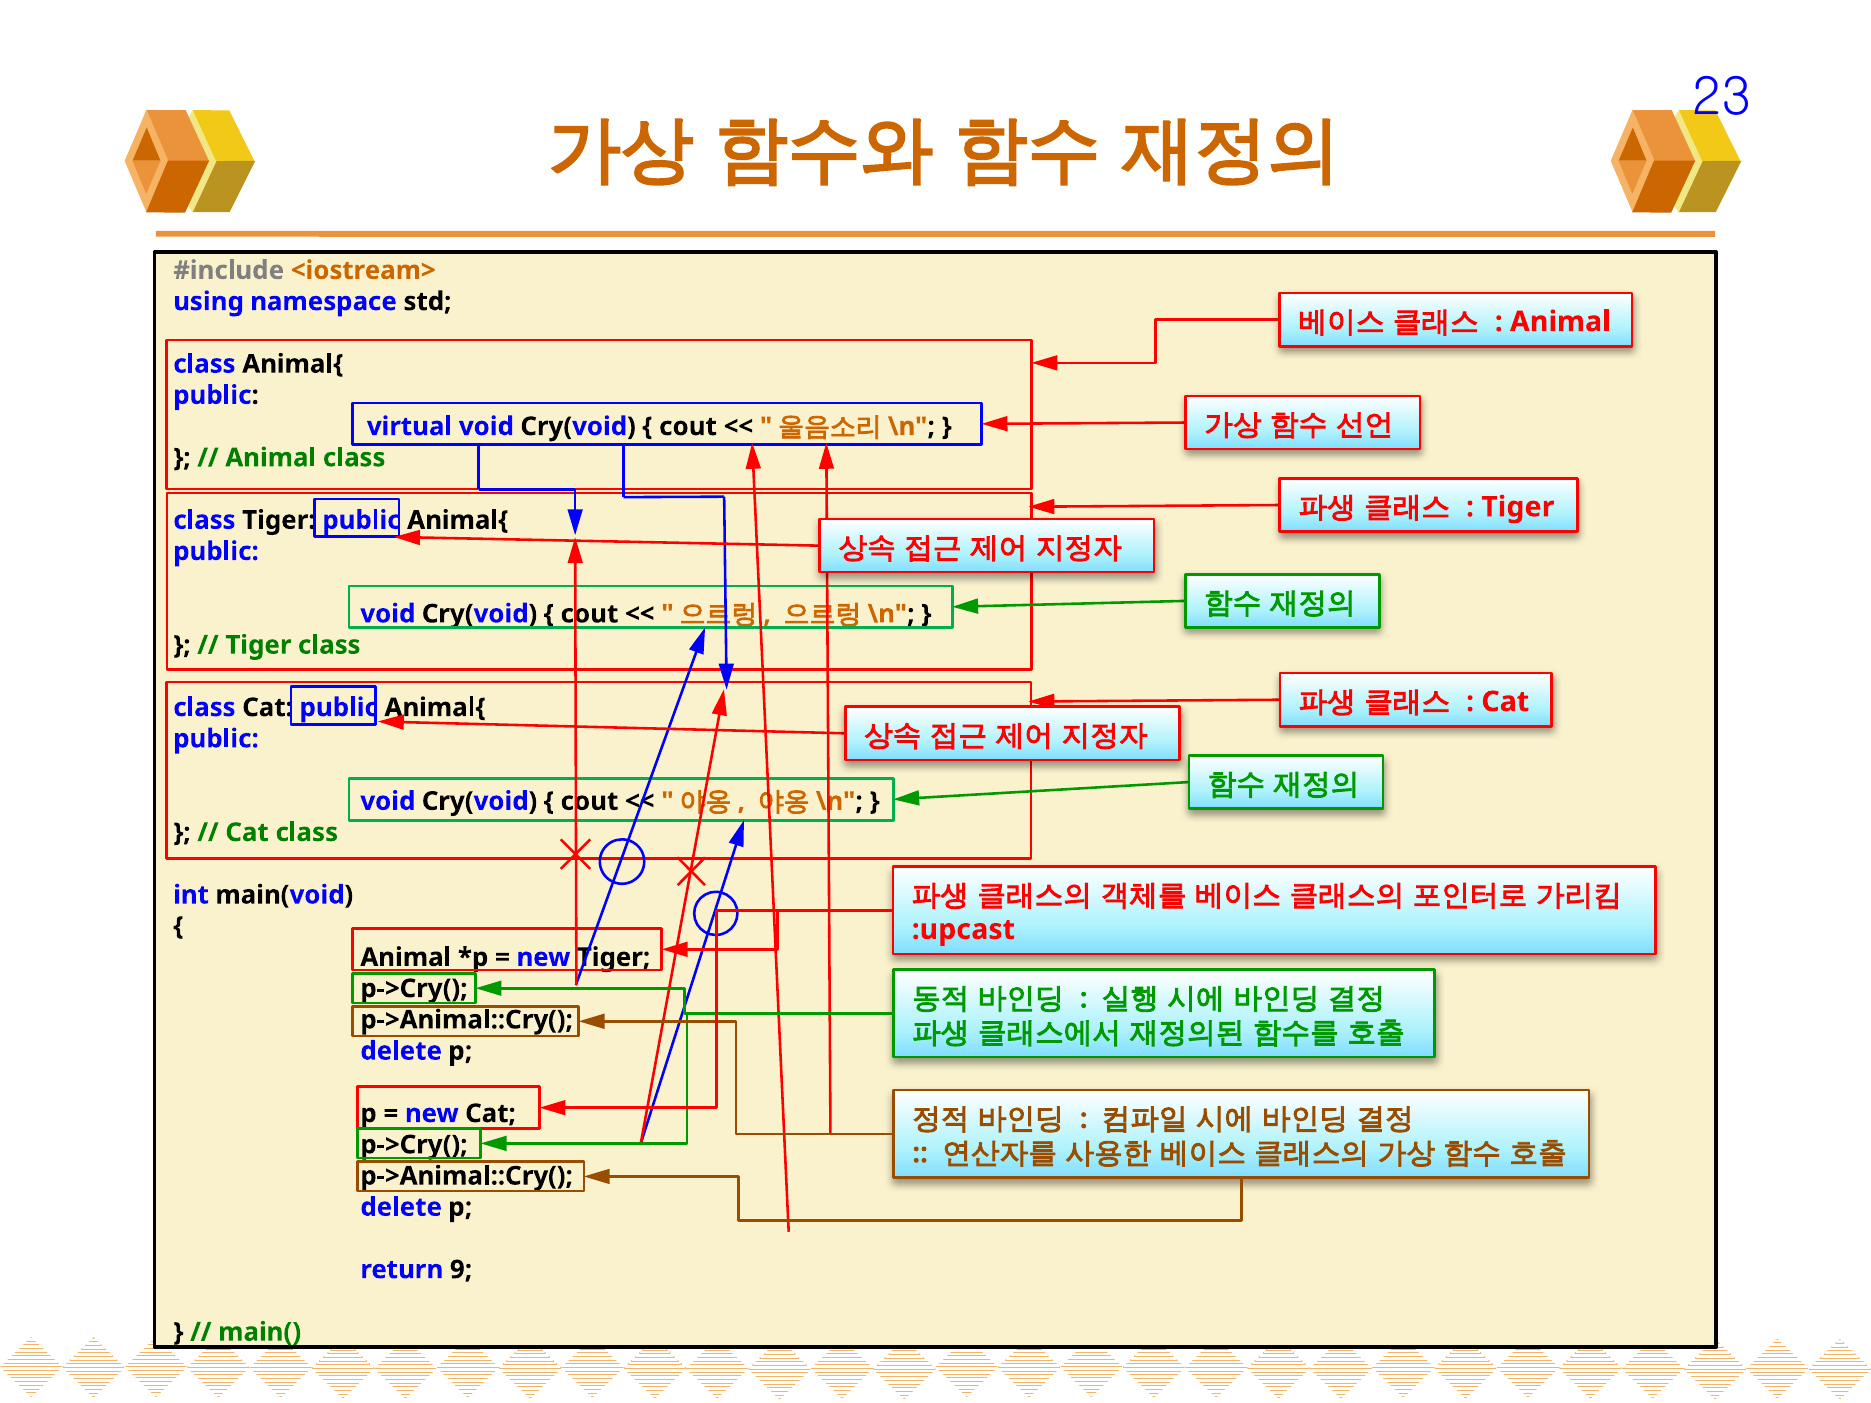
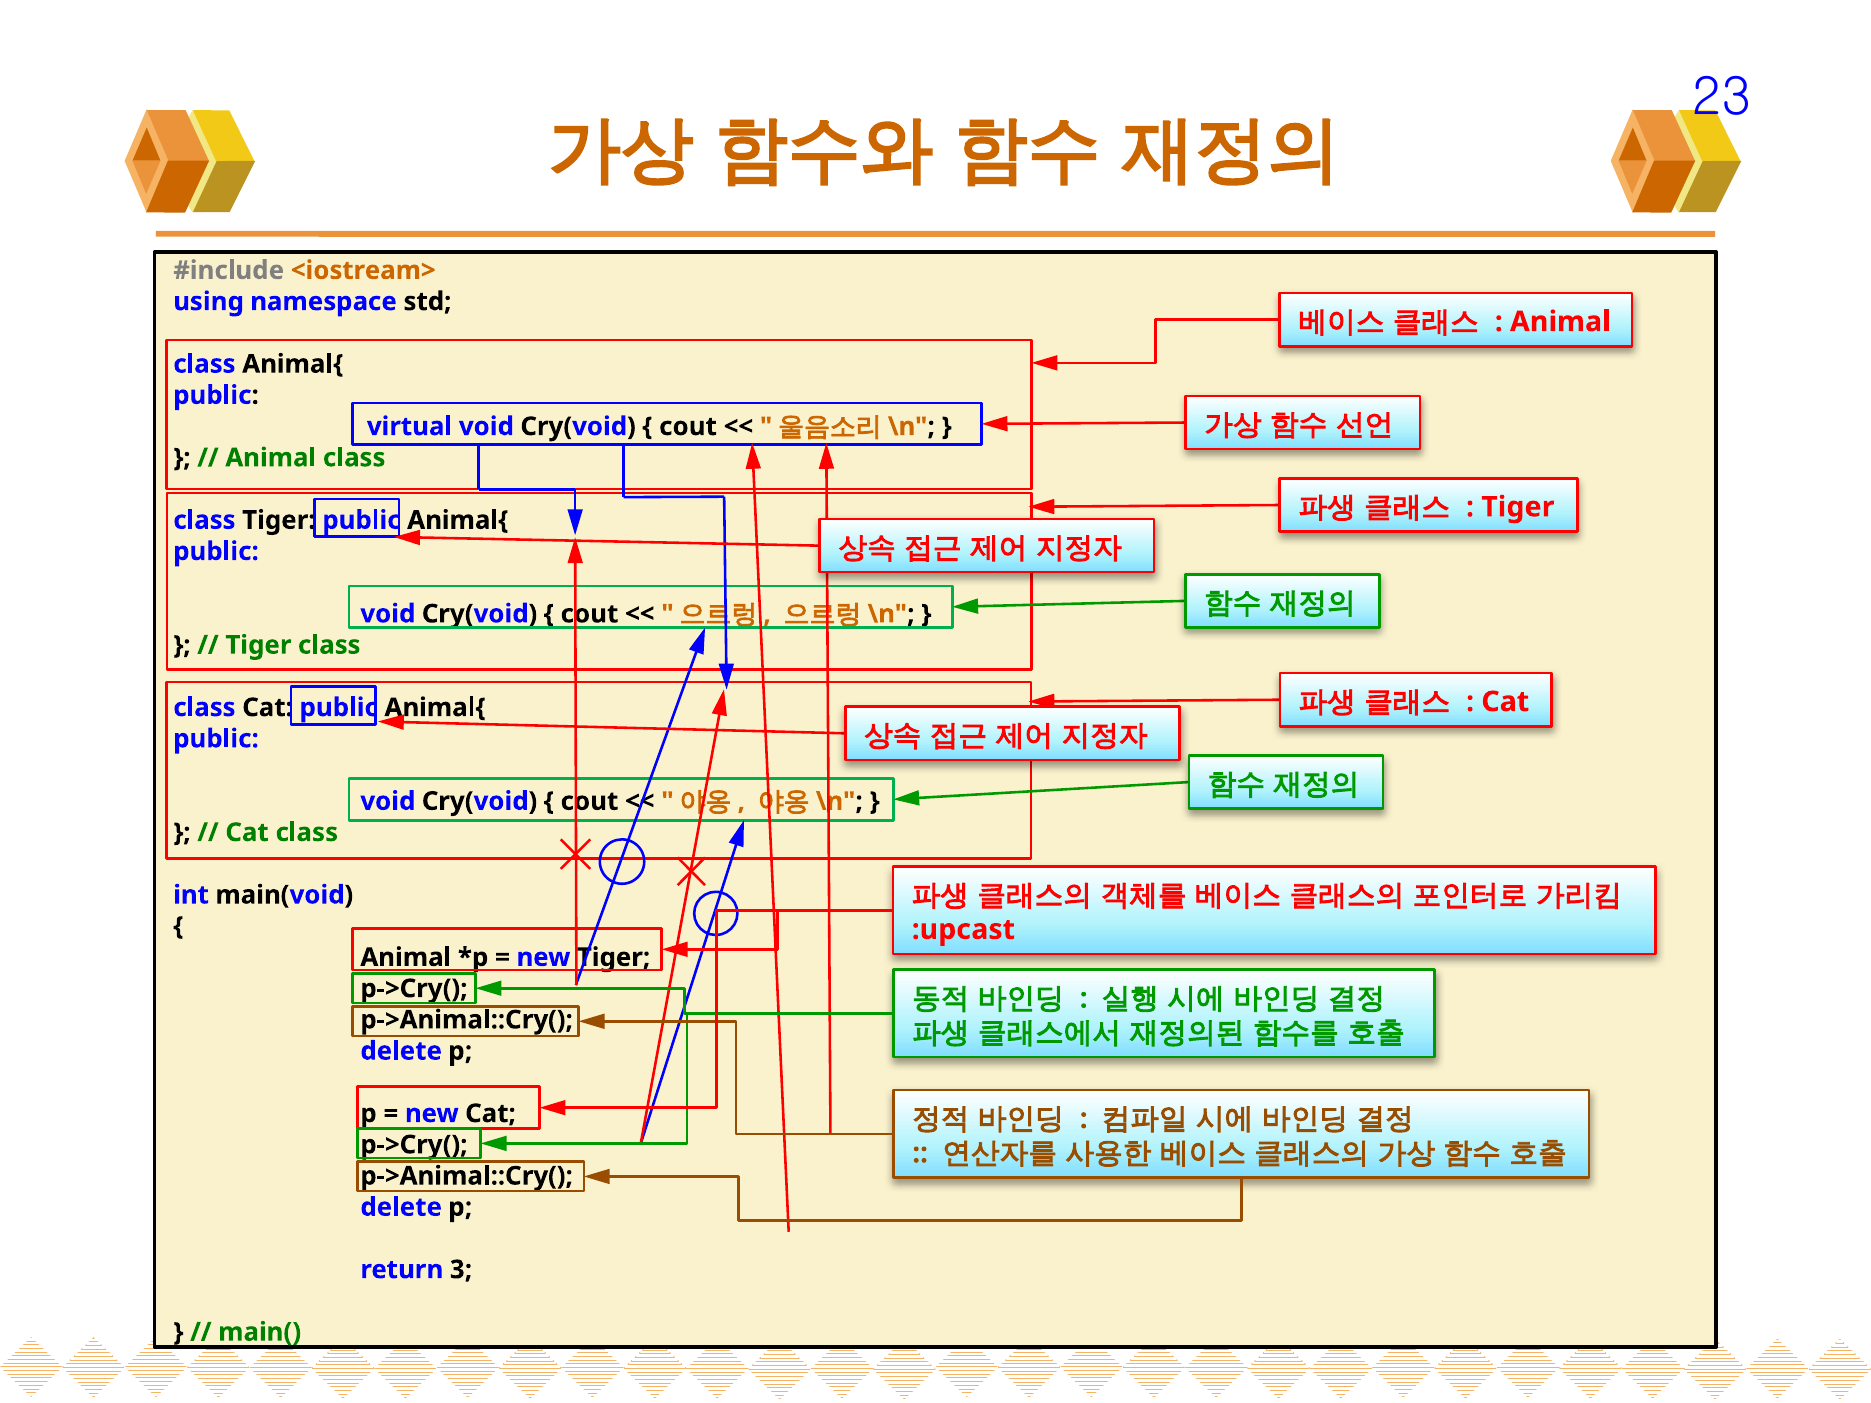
9: 9 -> 3
